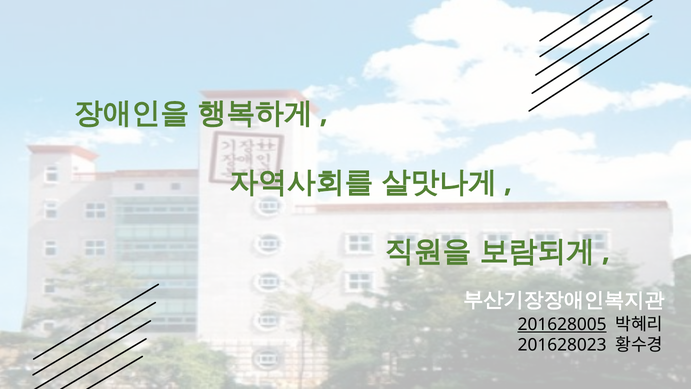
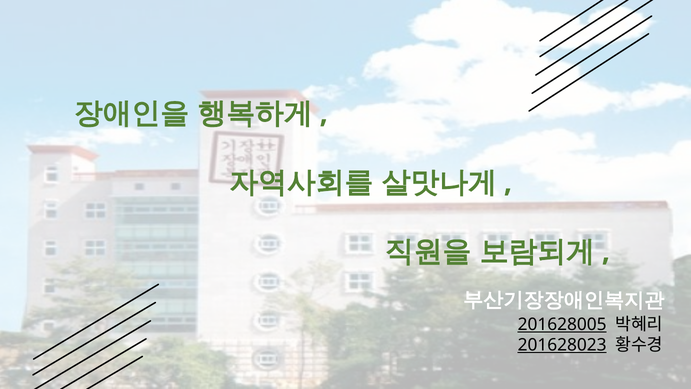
201628023 underline: none -> present
